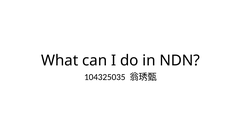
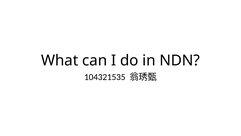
104325035: 104325035 -> 104321535
